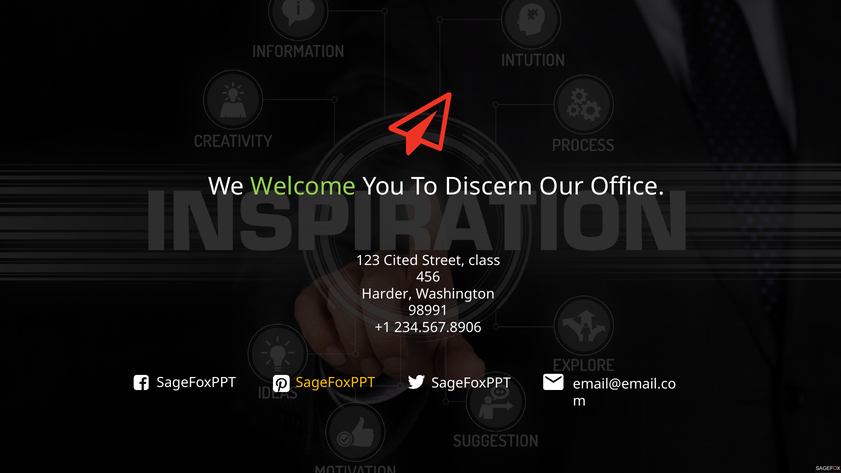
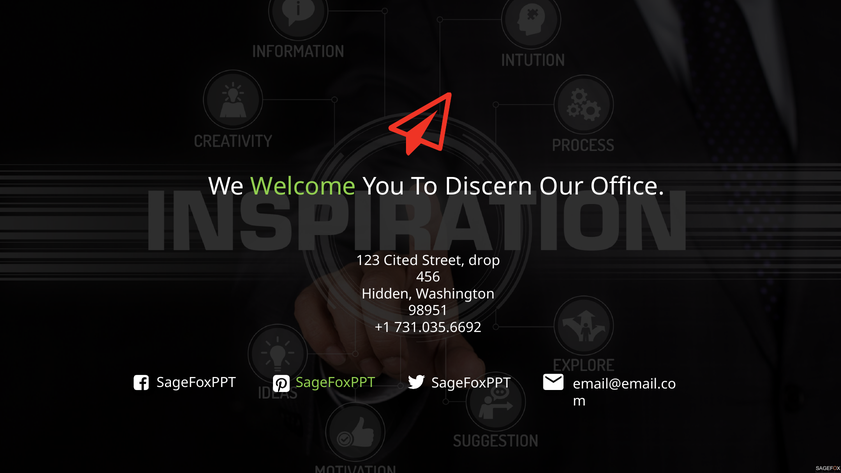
class: class -> drop
Harder: Harder -> Hidden
98991: 98991 -> 98951
234.567.8906: 234.567.8906 -> 731.035.6692
SageFoxPPT at (335, 383) colour: yellow -> light green
